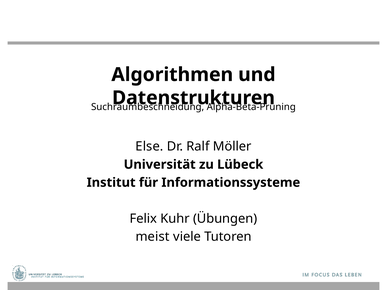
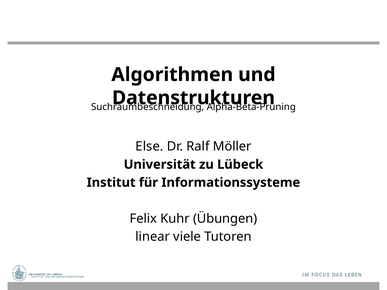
meist: meist -> linear
